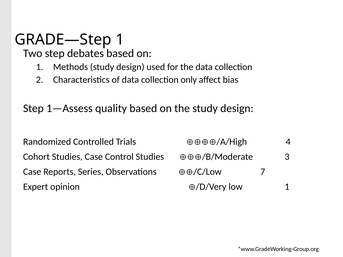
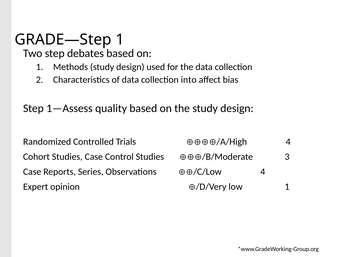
only: only -> into
7 at (263, 172): 7 -> 4
